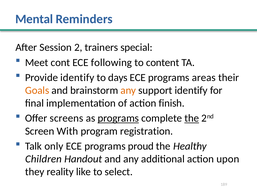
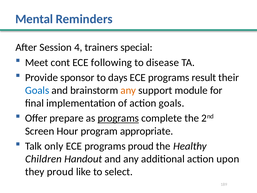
2: 2 -> 4
content: content -> disease
Provide identify: identify -> sponsor
areas: areas -> result
Goals at (37, 90) colour: orange -> blue
support identify: identify -> module
action finish: finish -> goals
screens: screens -> prepare
the at (192, 118) underline: present -> none
With: With -> Hour
registration: registration -> appropriate
they reality: reality -> proud
